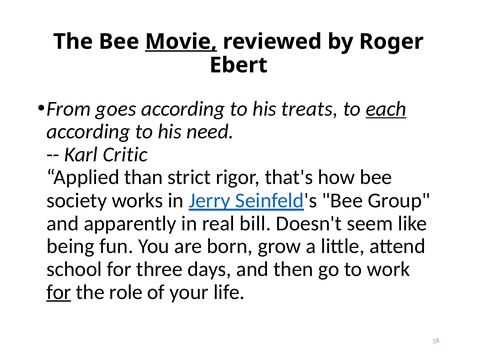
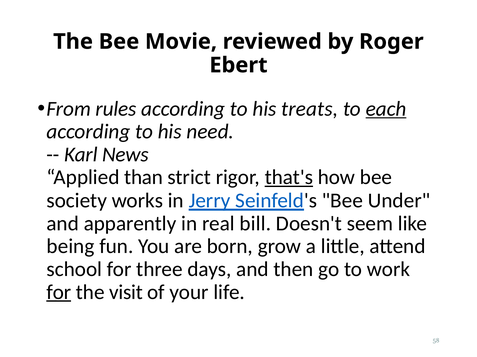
Movie underline: present -> none
goes: goes -> rules
Critic: Critic -> News
that's underline: none -> present
Group: Group -> Under
role: role -> visit
